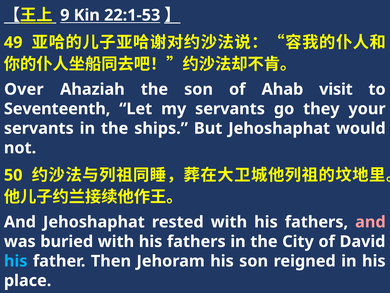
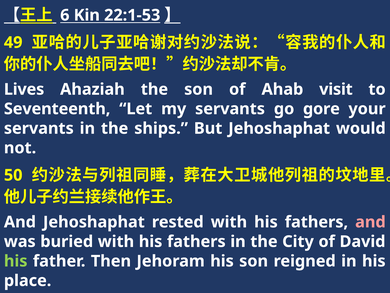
9: 9 -> 6
Over: Over -> Lives
they: they -> gore
his at (16, 261) colour: light blue -> light green
